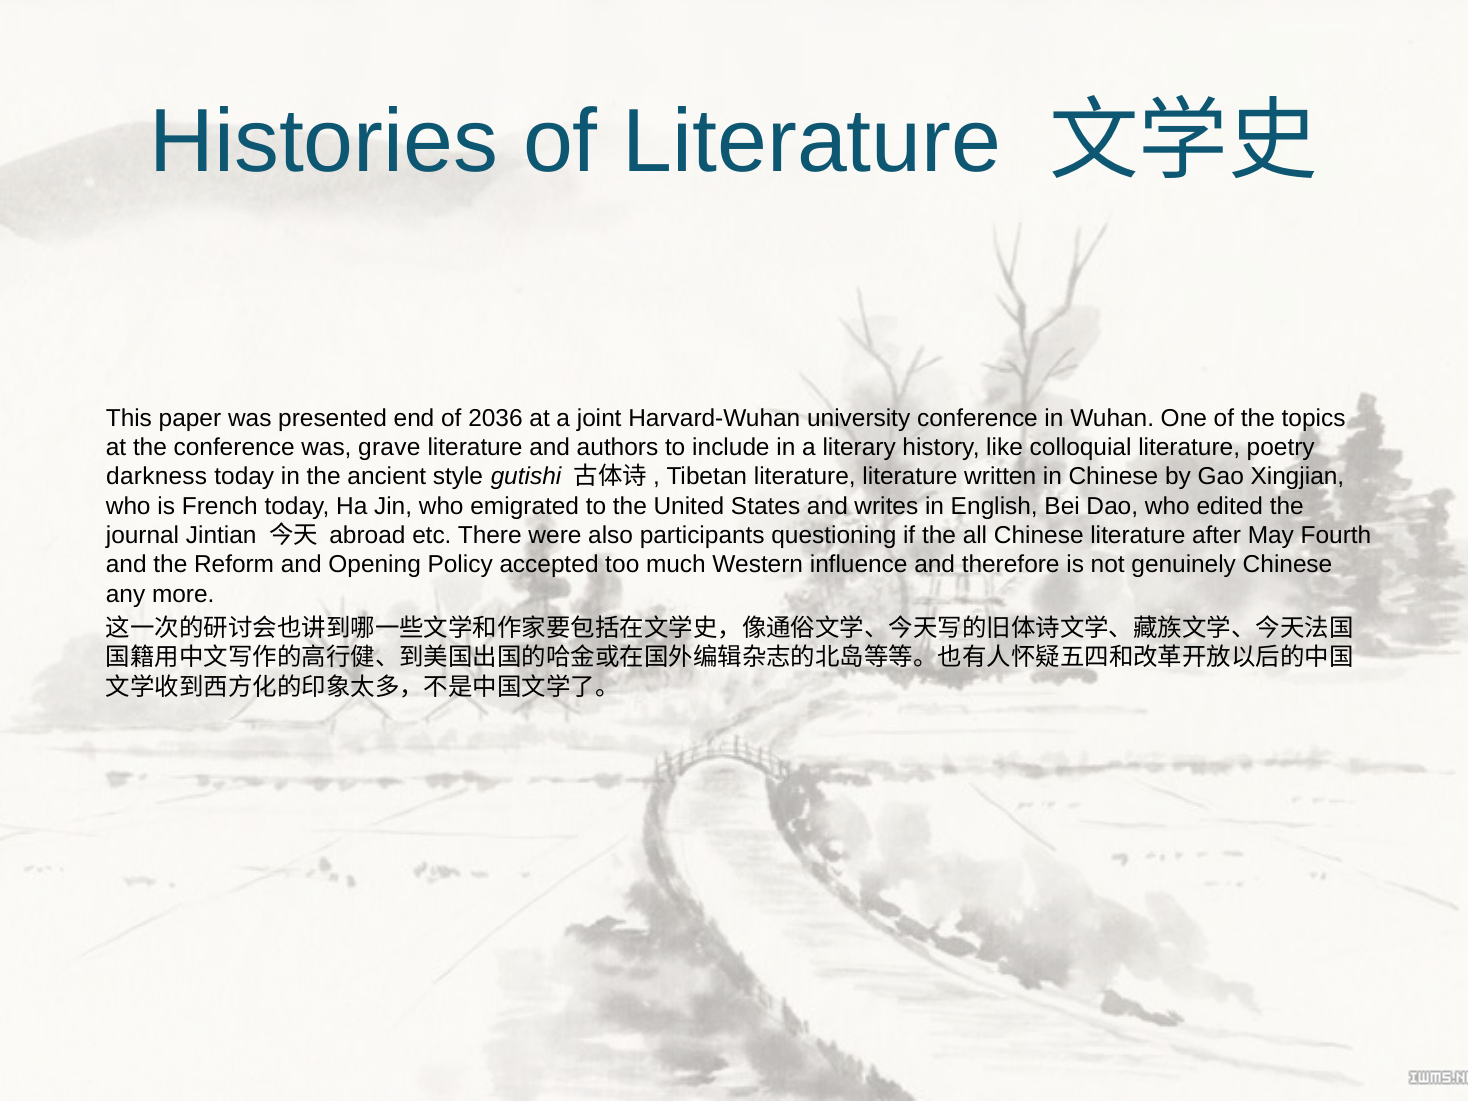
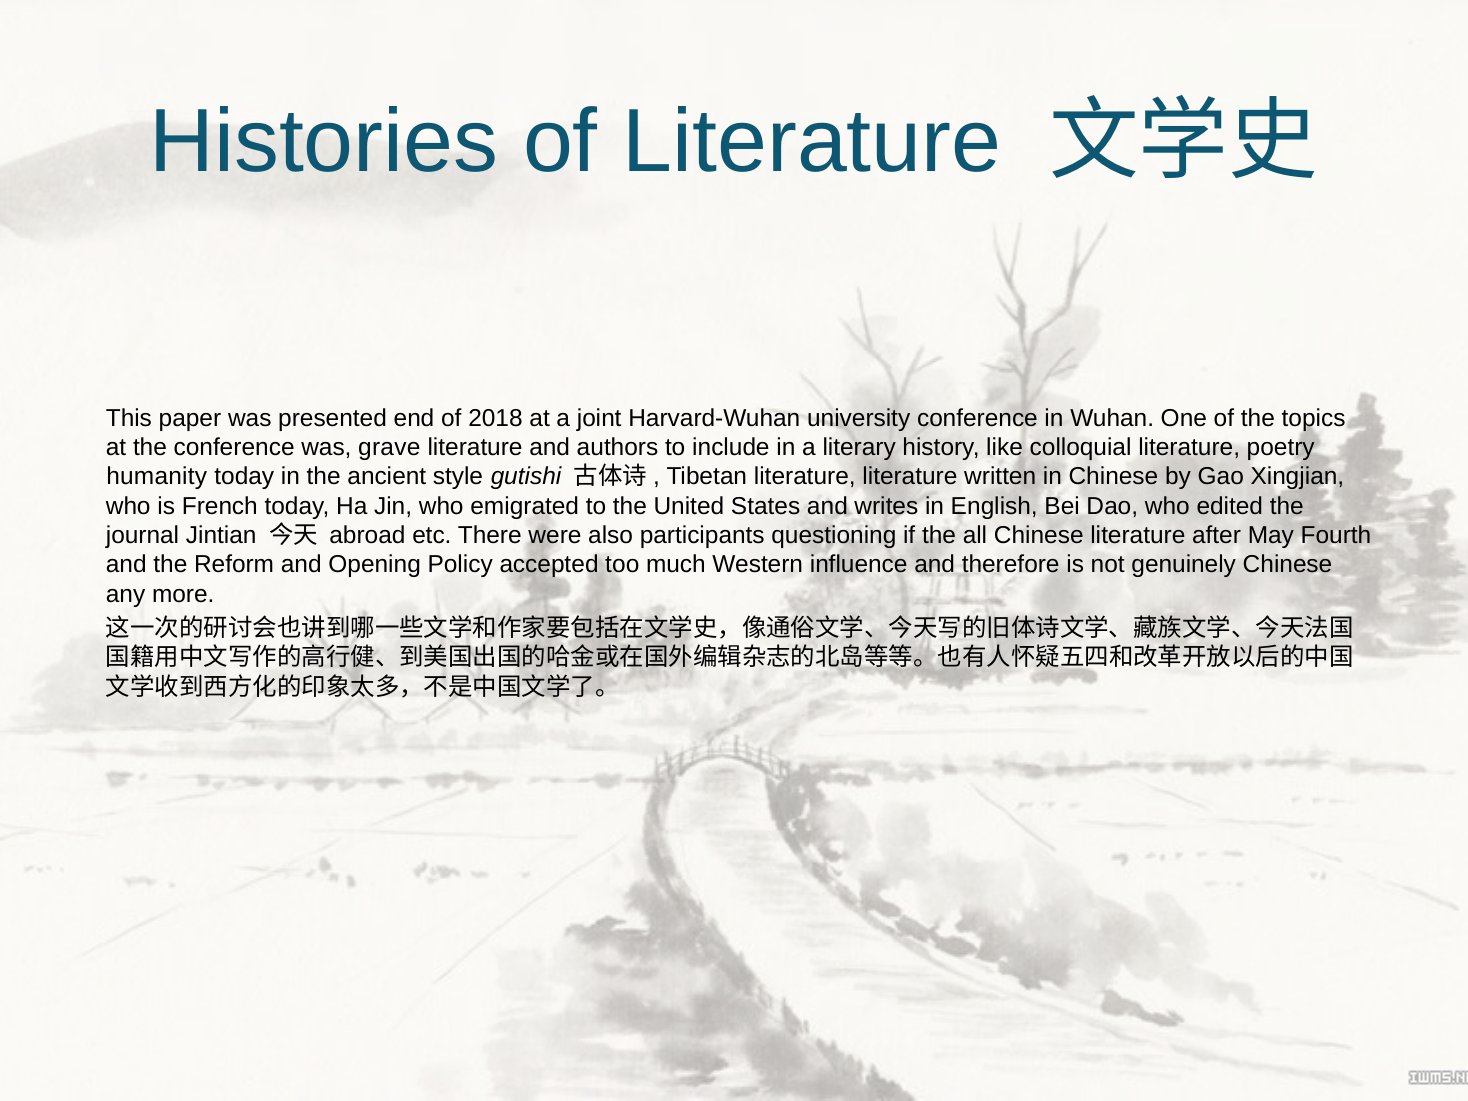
2036: 2036 -> 2018
darkness: darkness -> humanity
